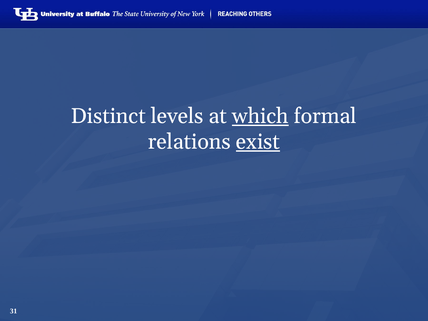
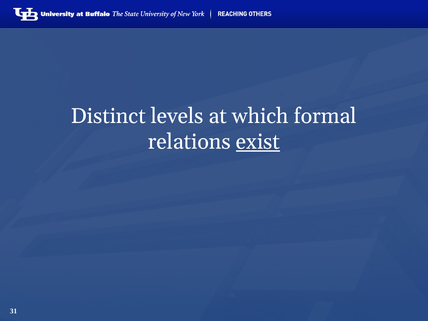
which underline: present -> none
